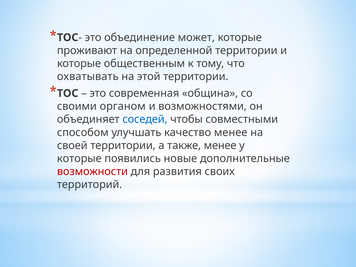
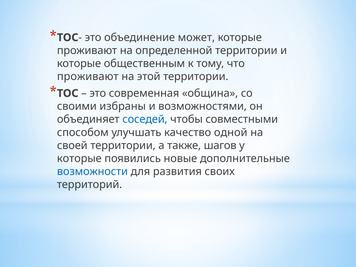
охватывать at (88, 77): охватывать -> проживают
органом: органом -> избраны
качество менее: менее -> одной
также менее: менее -> шагов
возможности colour: red -> blue
